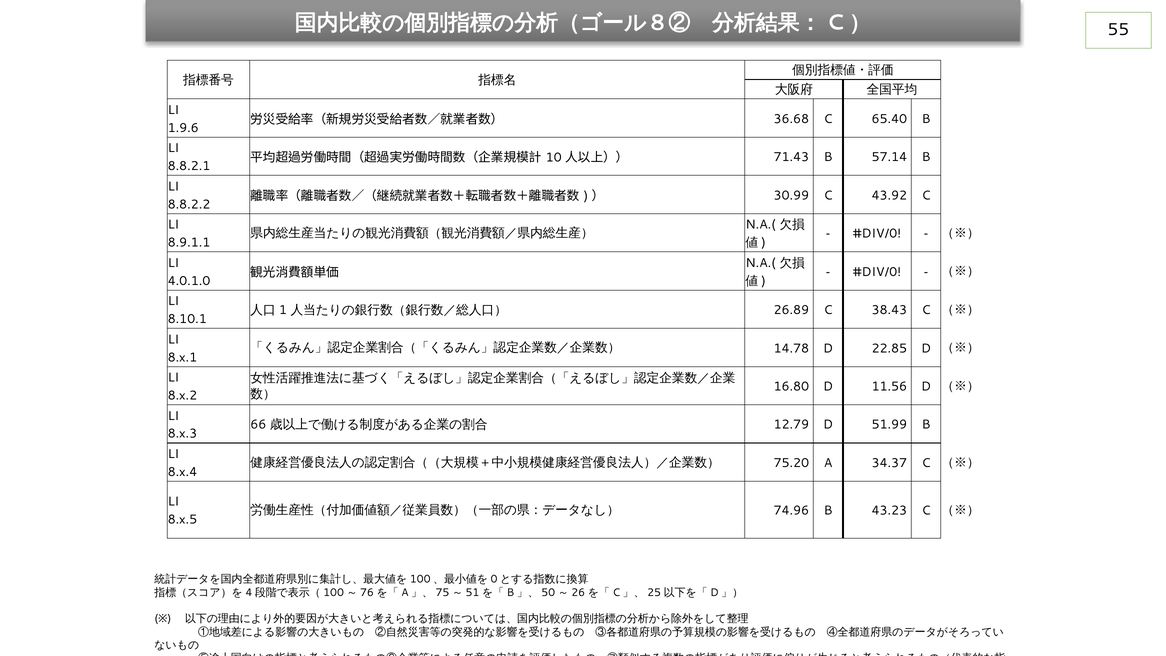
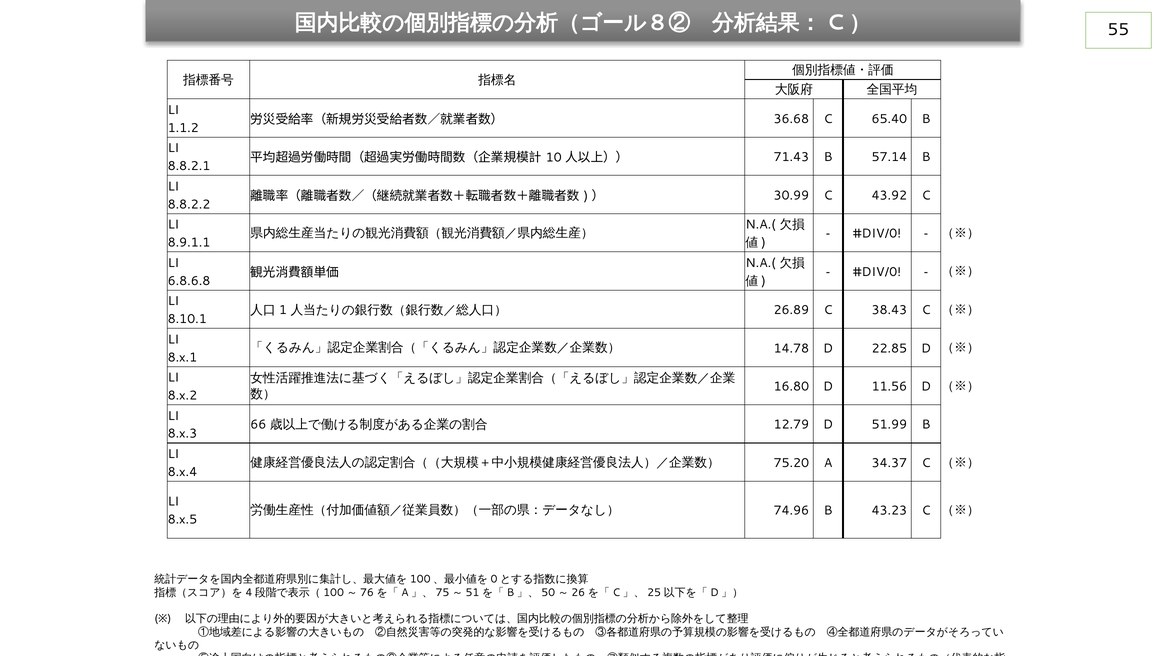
1.9.6: 1.9.6 -> 1.1.2
4.0.1.0: 4.0.1.0 -> 6.8.6.8
